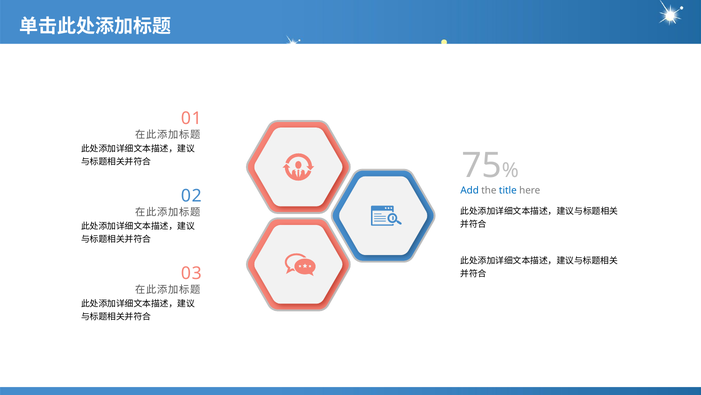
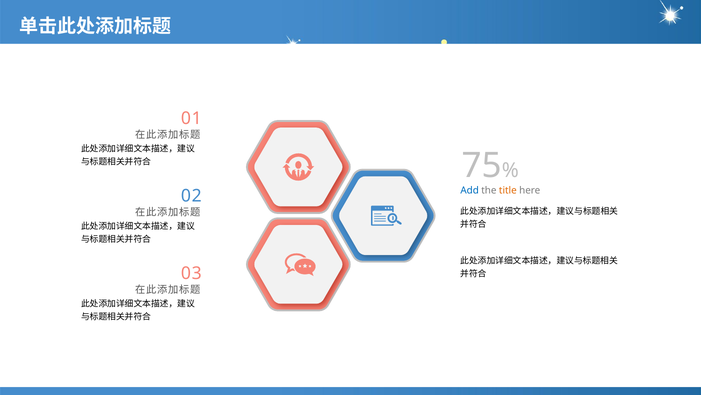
title colour: blue -> orange
